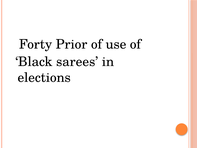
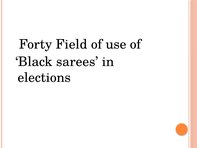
Prior: Prior -> Field
